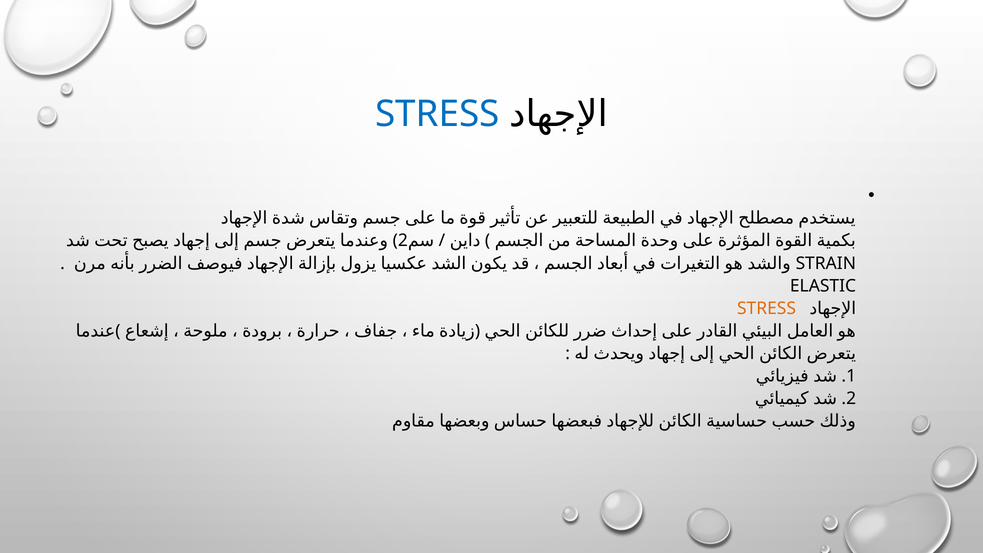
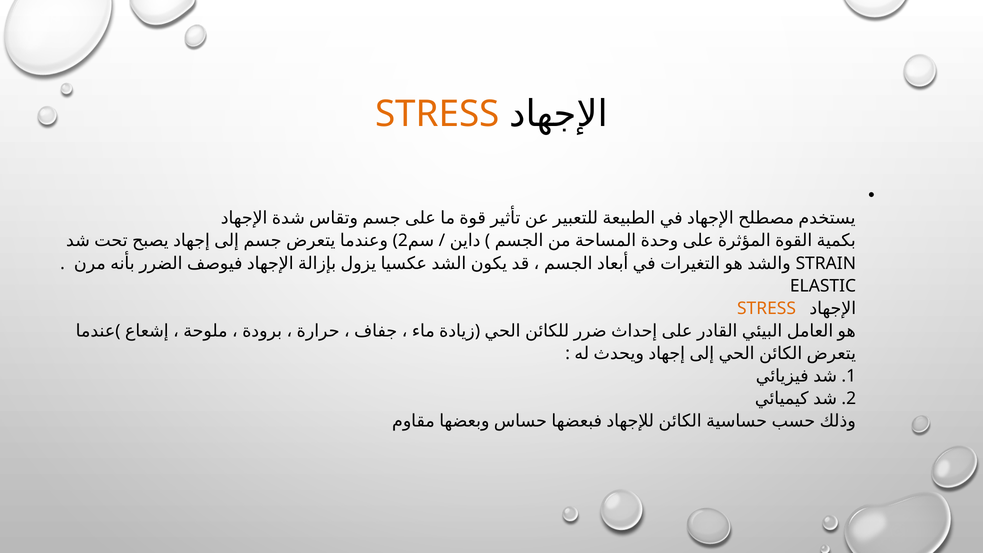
STRESS at (437, 114) colour: blue -> orange
